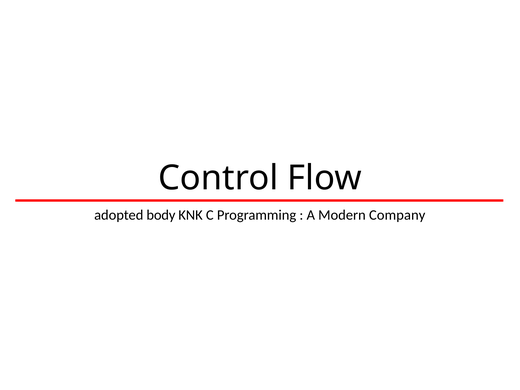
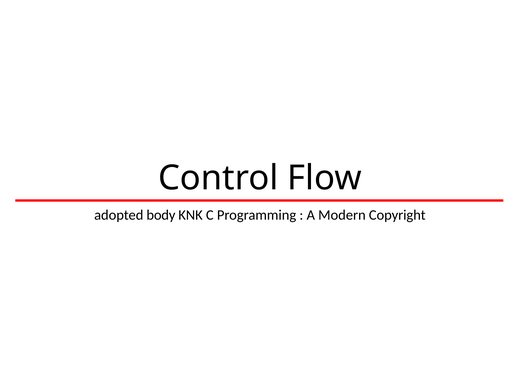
Company: Company -> Copyright
